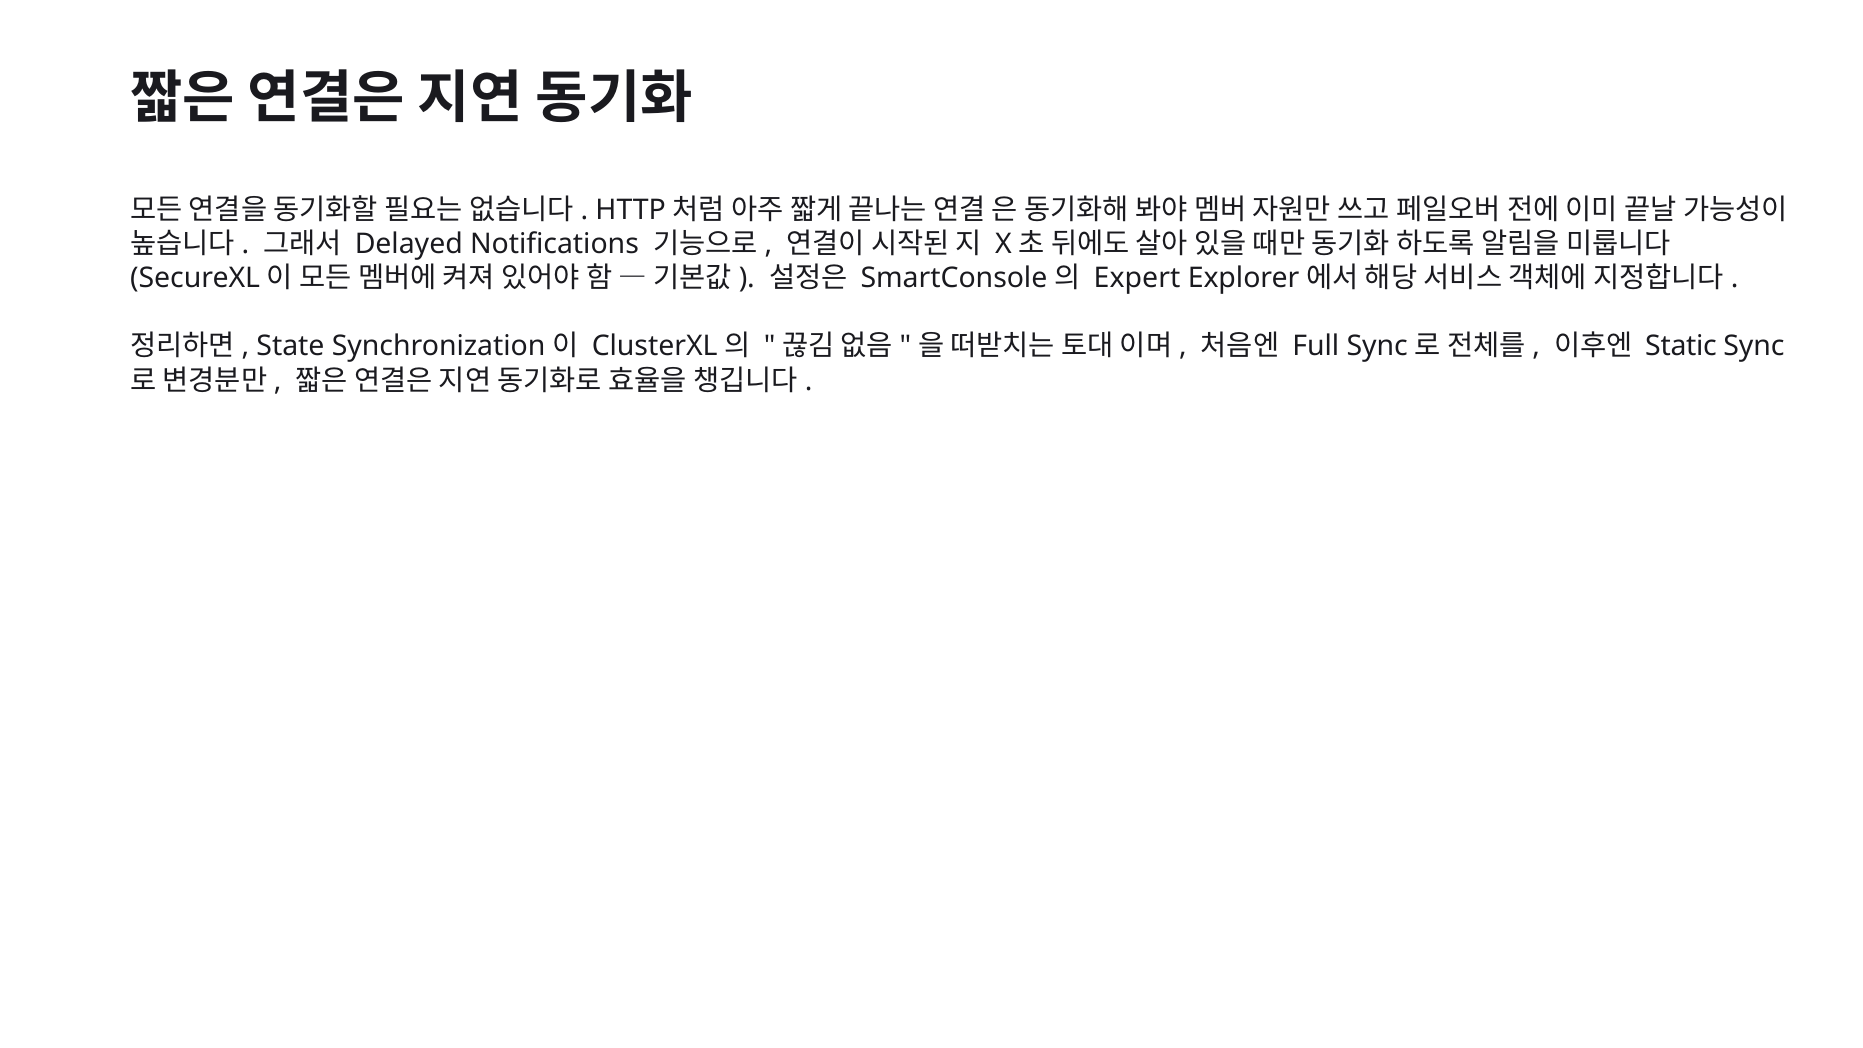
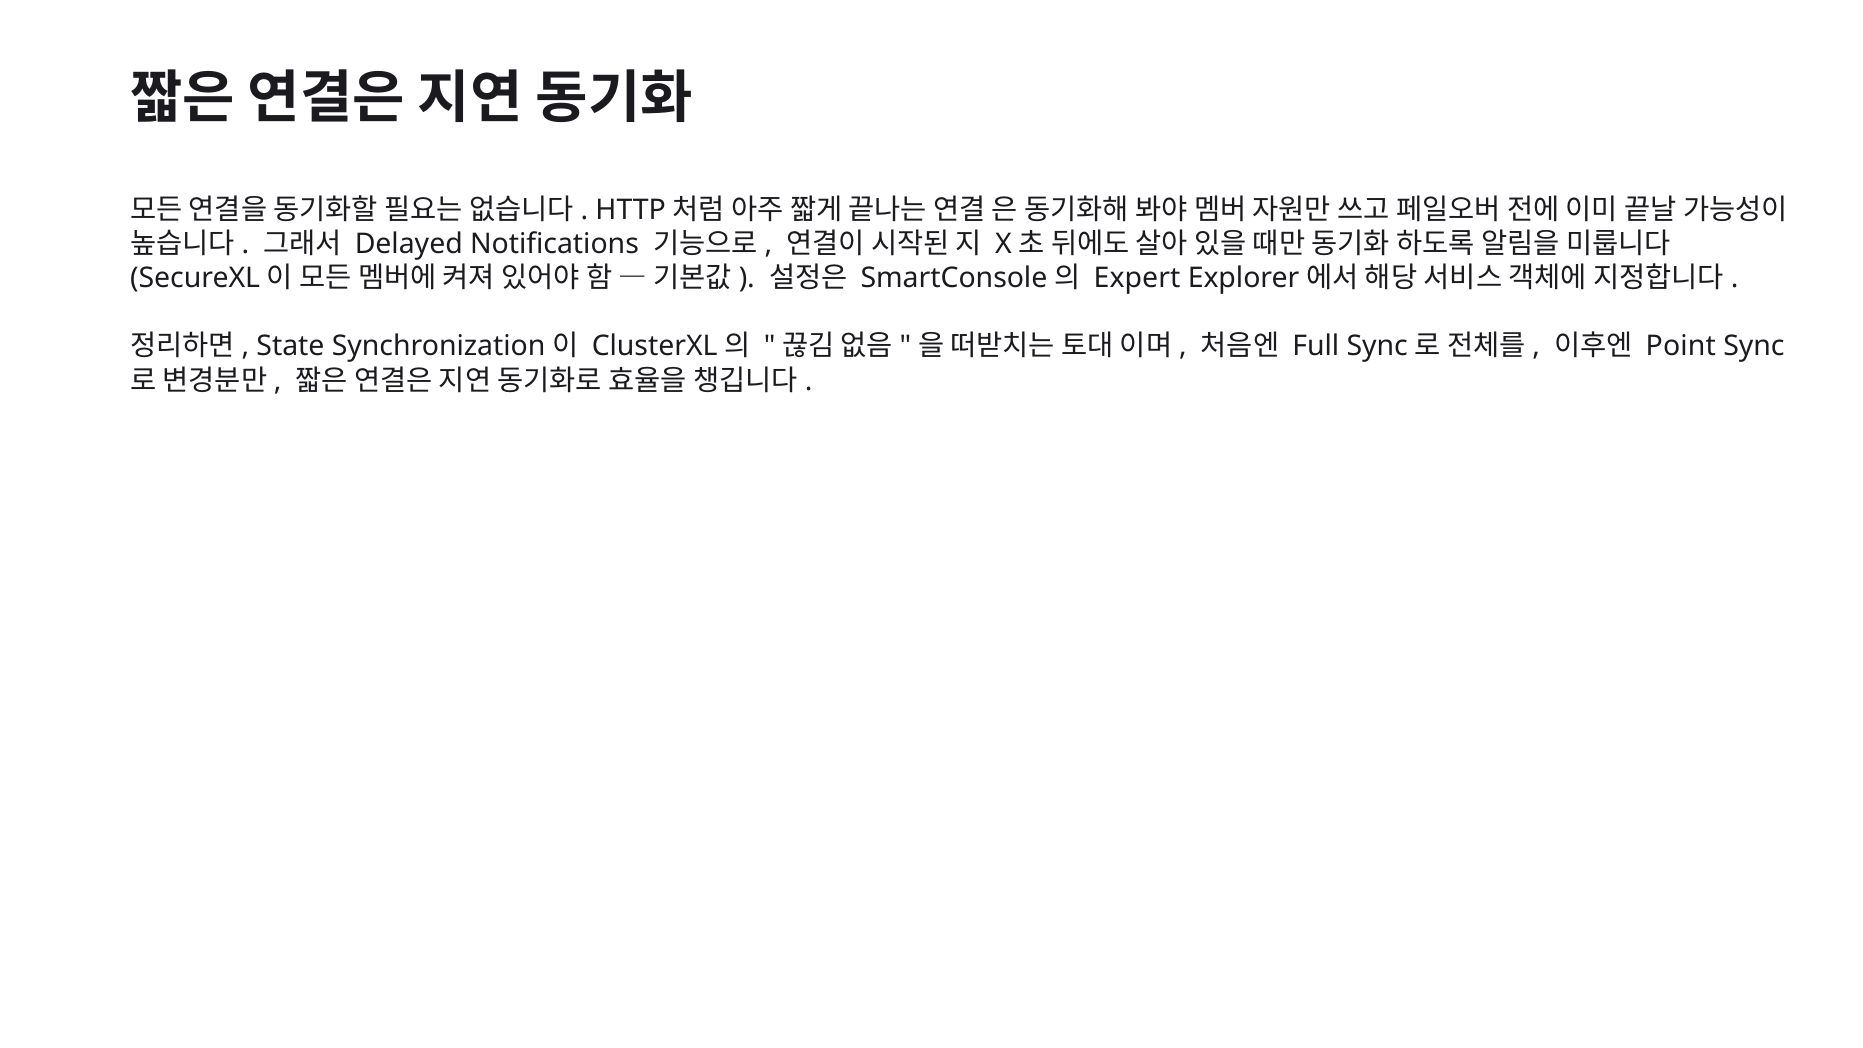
Static: Static -> Point
